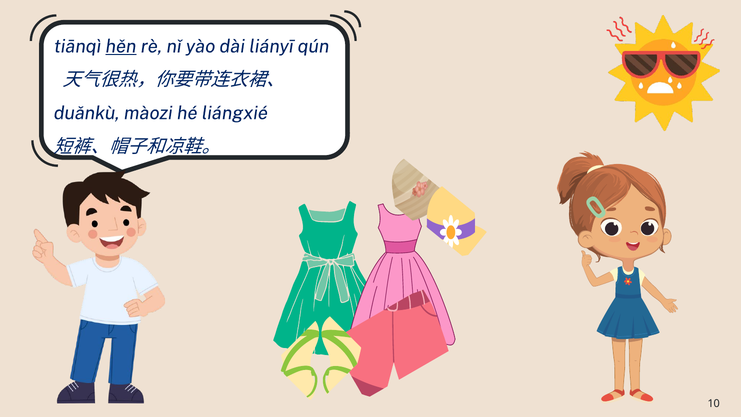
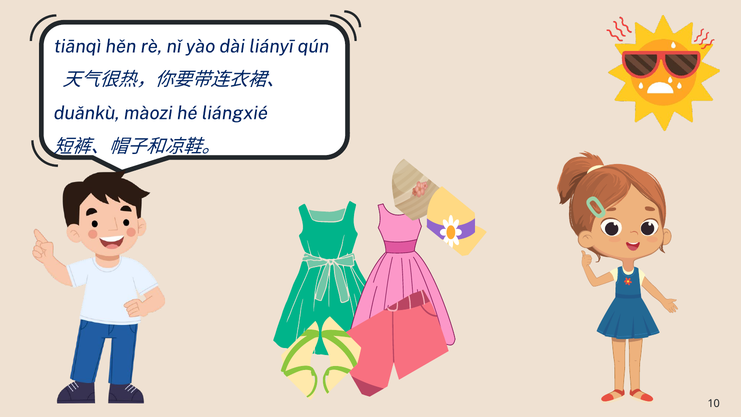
hěn underline: present -> none
